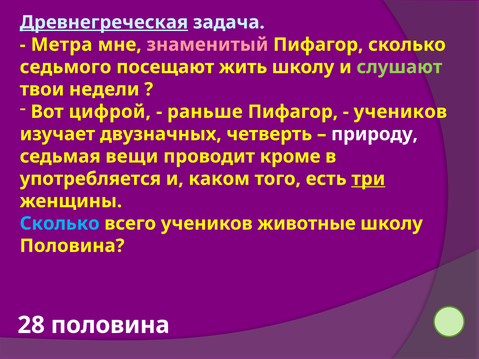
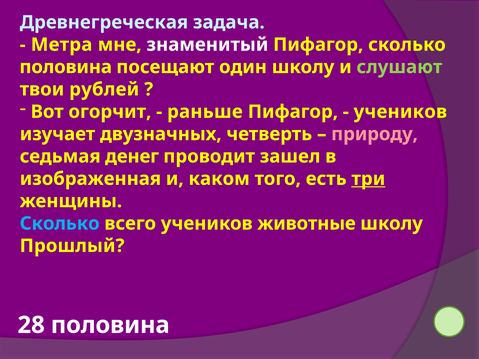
Древнегреческая underline: present -> none
знаменитый colour: pink -> white
седьмого at (66, 67): седьмого -> половина
жить: жить -> один
недели: недели -> рублей
цифрой: цифрой -> огорчит
природу colour: white -> pink
вещи: вещи -> денег
кроме: кроме -> зашел
употребляется: употребляется -> изображенная
Половина at (72, 246): Половина -> Прошлый
